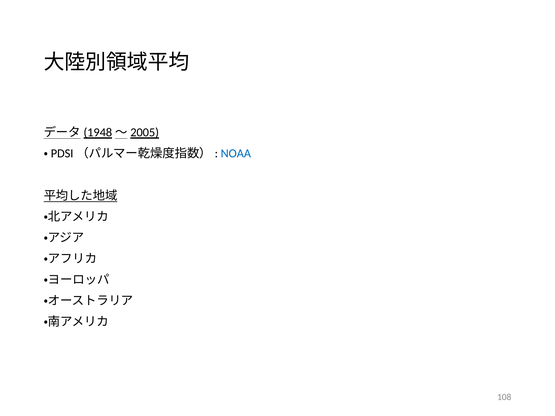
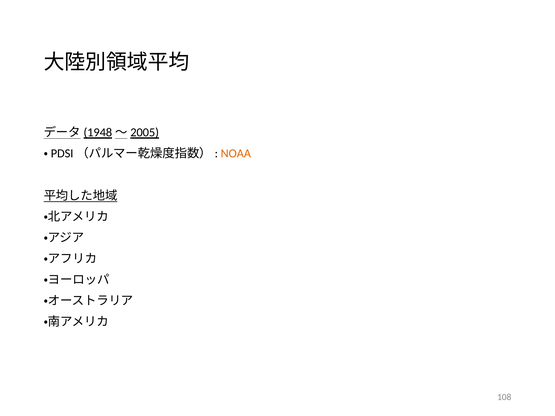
NOAA colour: blue -> orange
